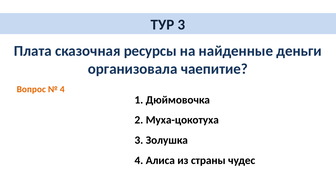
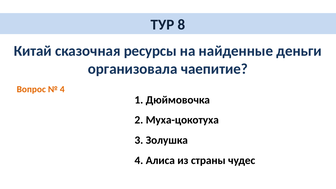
ТУР 3: 3 -> 8
Плата: Плата -> Китай
